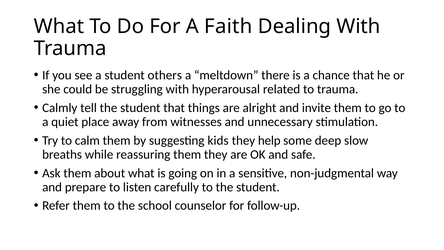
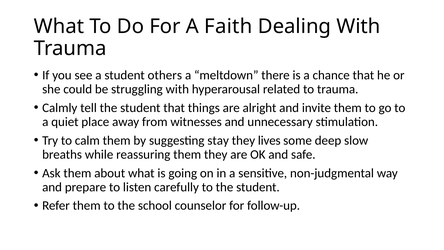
kids: kids -> stay
help: help -> lives
